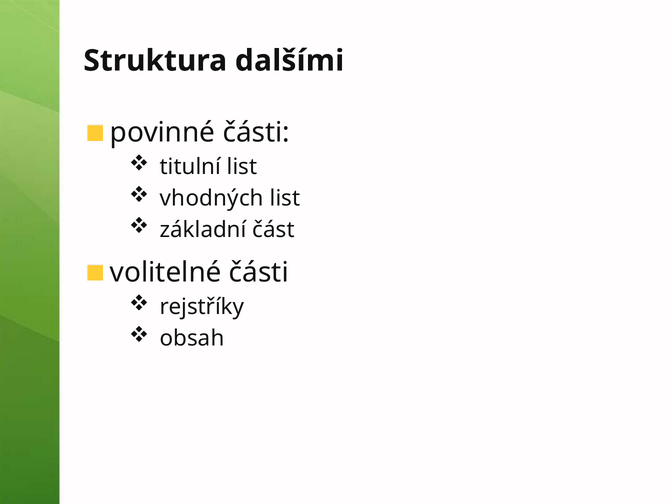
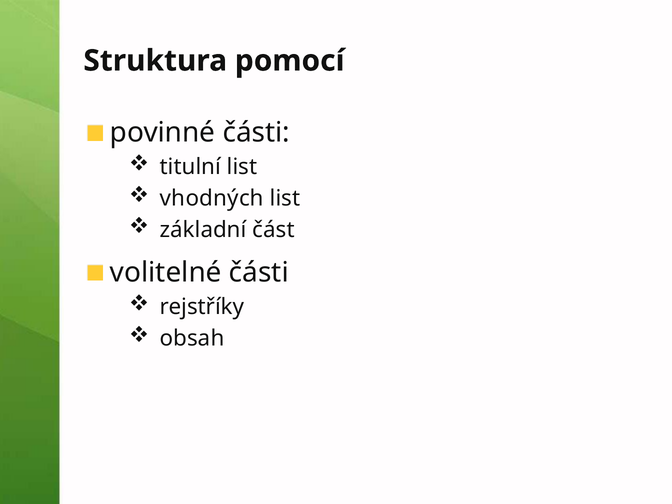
dalšími: dalšími -> pomocí
